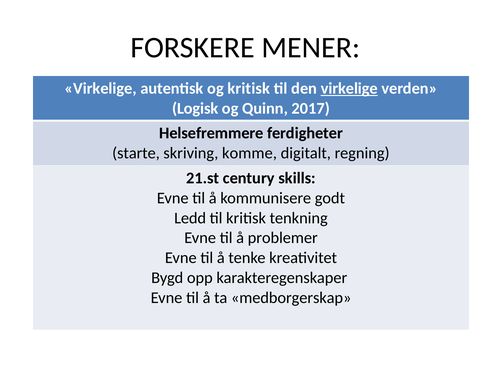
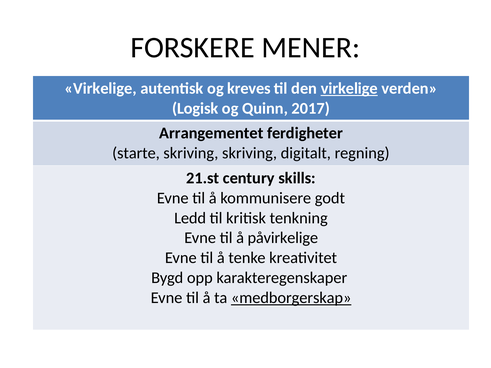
og kritisk: kritisk -> kreves
Helsefremmere: Helsefremmere -> Arrangementet
skriving komme: komme -> skriving
problemer: problemer -> påvirkelige
medborgerskap underline: none -> present
